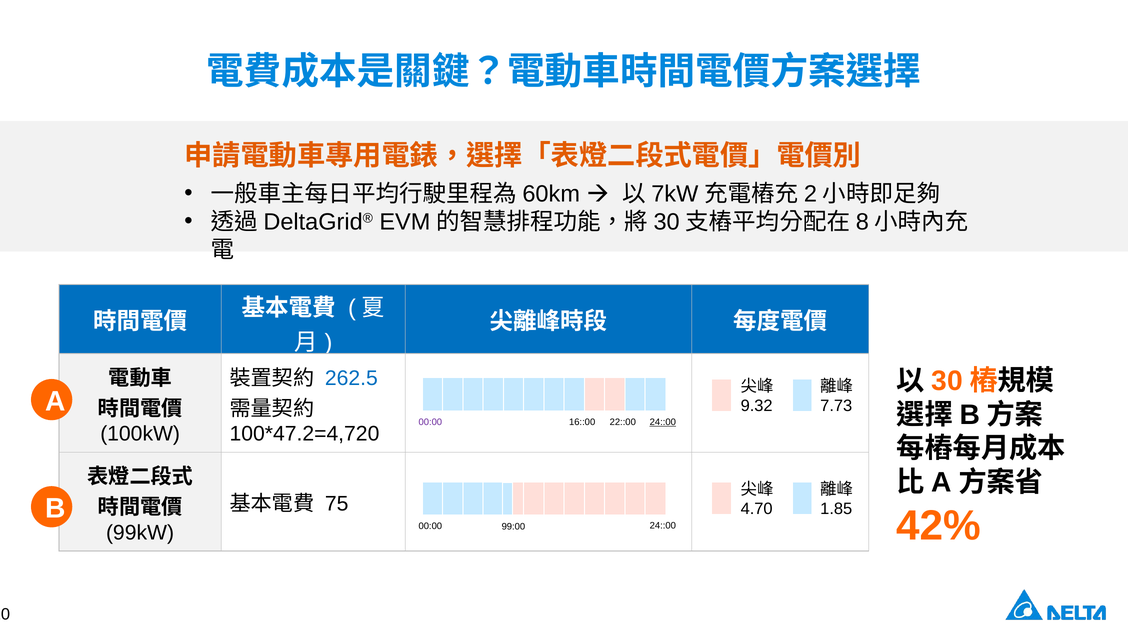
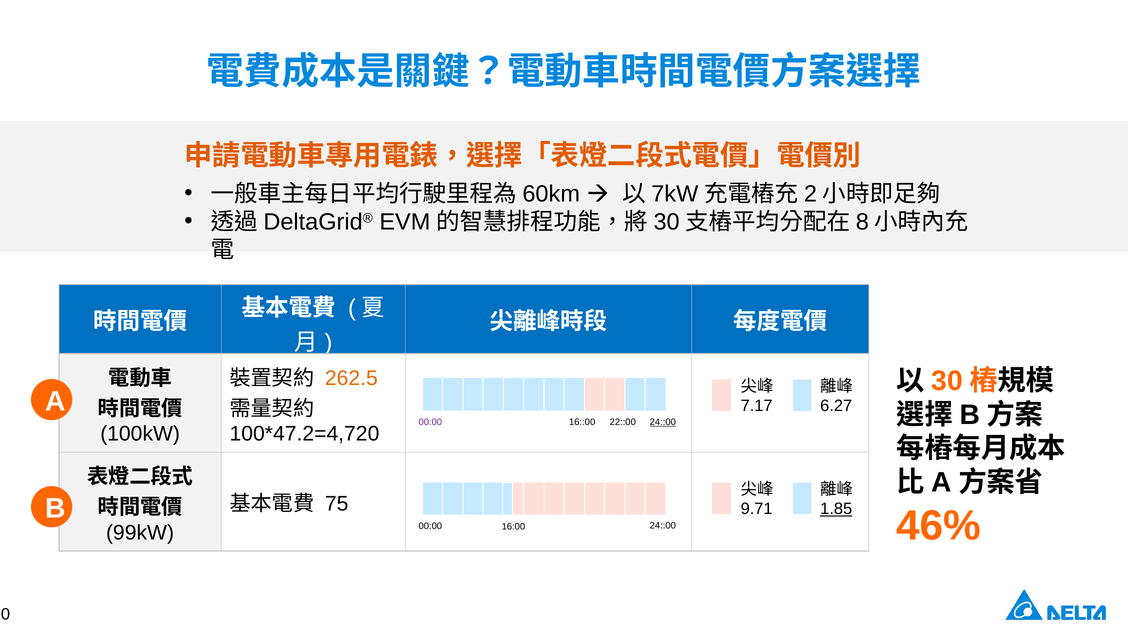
262.5 colour: blue -> orange
9.32: 9.32 -> 7.17
7.73: 7.73 -> 6.27
4.70: 4.70 -> 9.71
1.85 underline: none -> present
42%: 42% -> 46%
99:00: 99:00 -> 16:00
